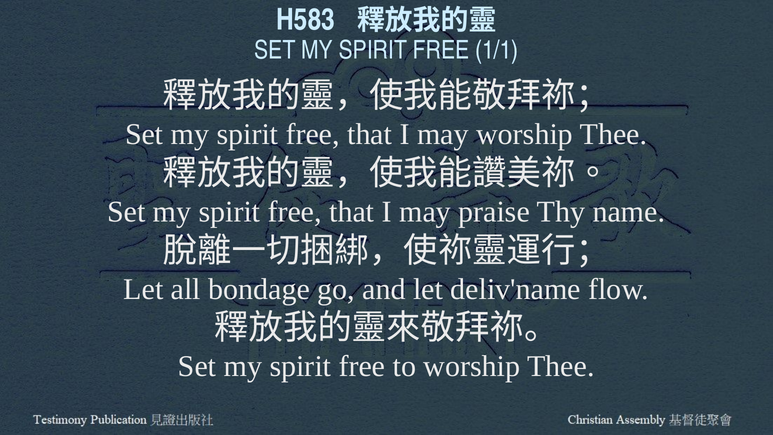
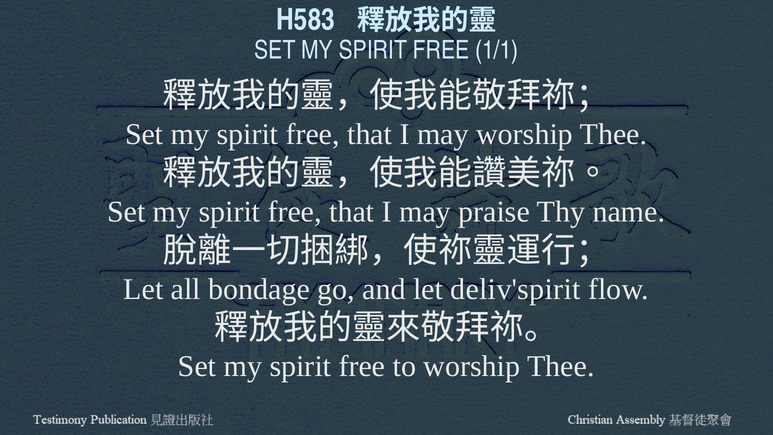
deliv'name: deliv'name -> deliv'spirit
